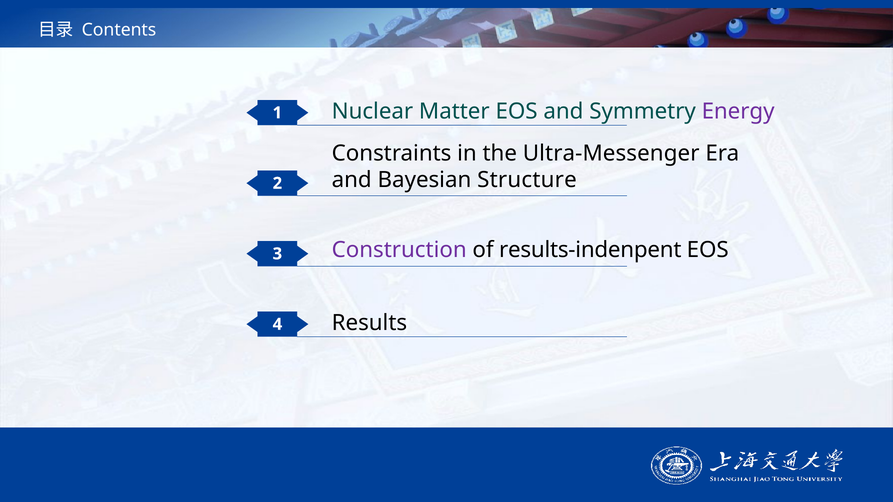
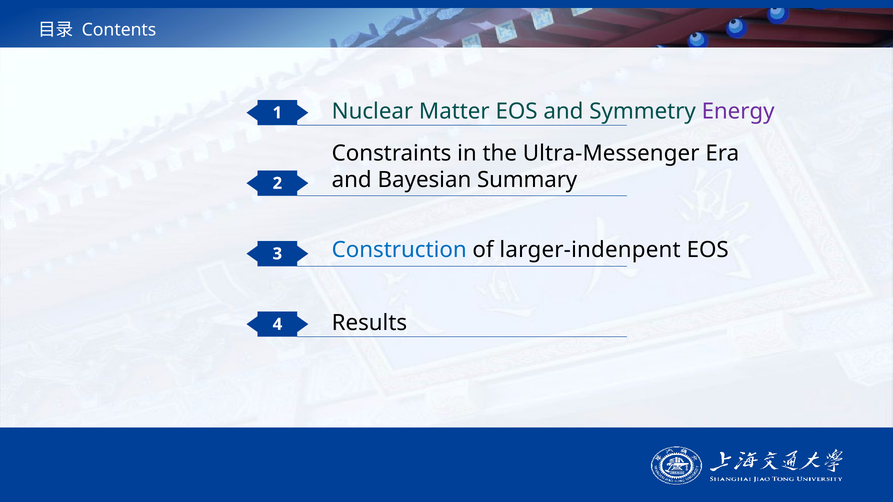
Structure: Structure -> Summary
Construction colour: purple -> blue
results-indenpent: results-indenpent -> larger-indenpent
